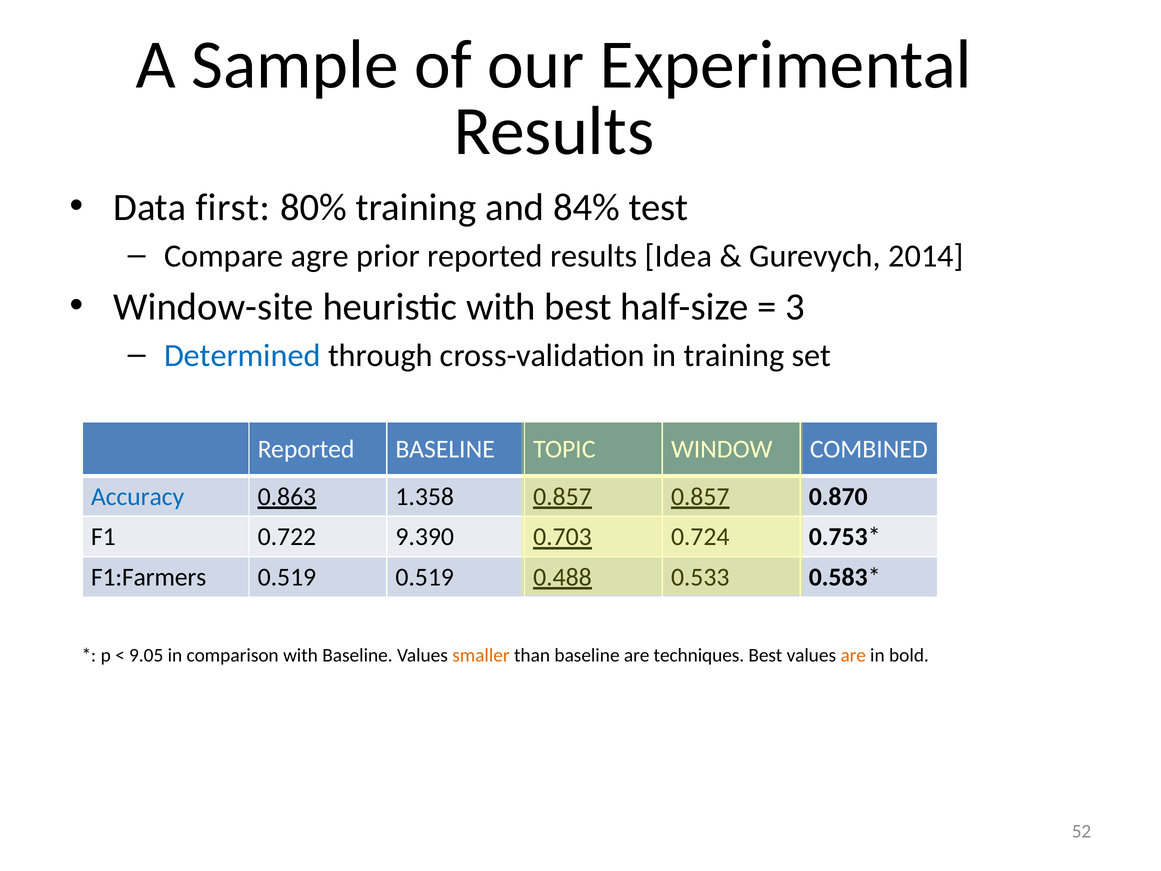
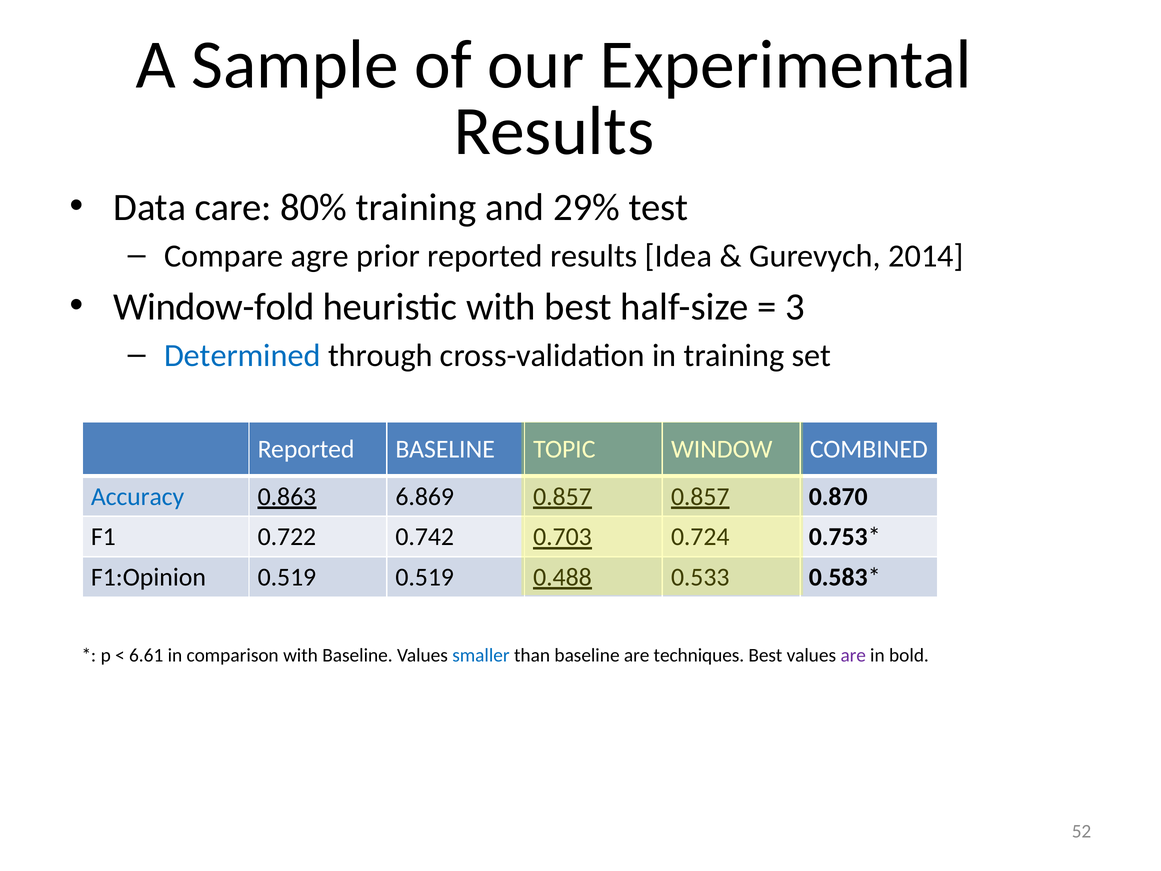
first: first -> care
84%: 84% -> 29%
Window-site: Window-site -> Window-fold
1.358: 1.358 -> 6.869
9.390: 9.390 -> 0.742
F1:Farmers: F1:Farmers -> F1:Opinion
9.05: 9.05 -> 6.61
smaller colour: orange -> blue
are at (853, 655) colour: orange -> purple
